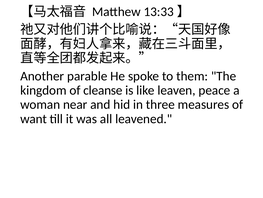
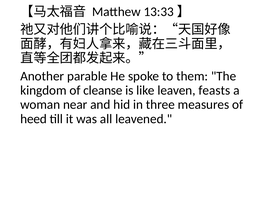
peace: peace -> feasts
want: want -> heed
